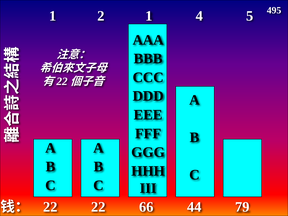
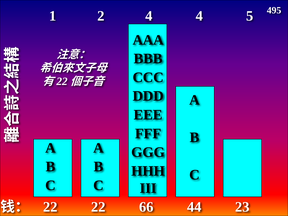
2 1: 1 -> 4
79: 79 -> 23
